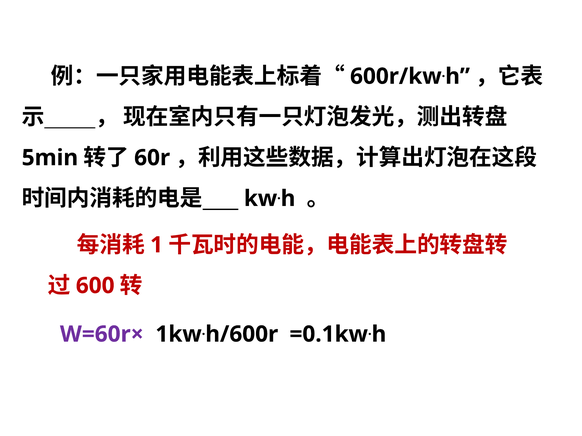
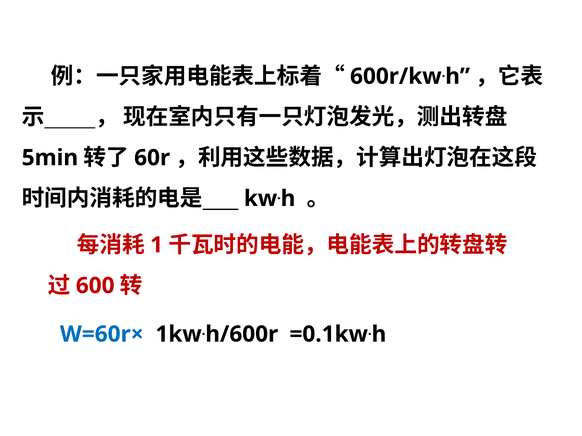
W=60r× colour: purple -> blue
